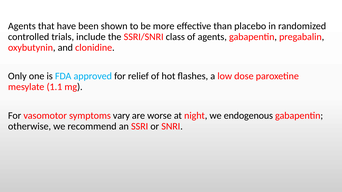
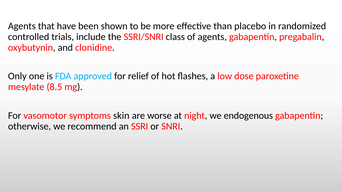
1.1: 1.1 -> 8.5
vary: vary -> skin
